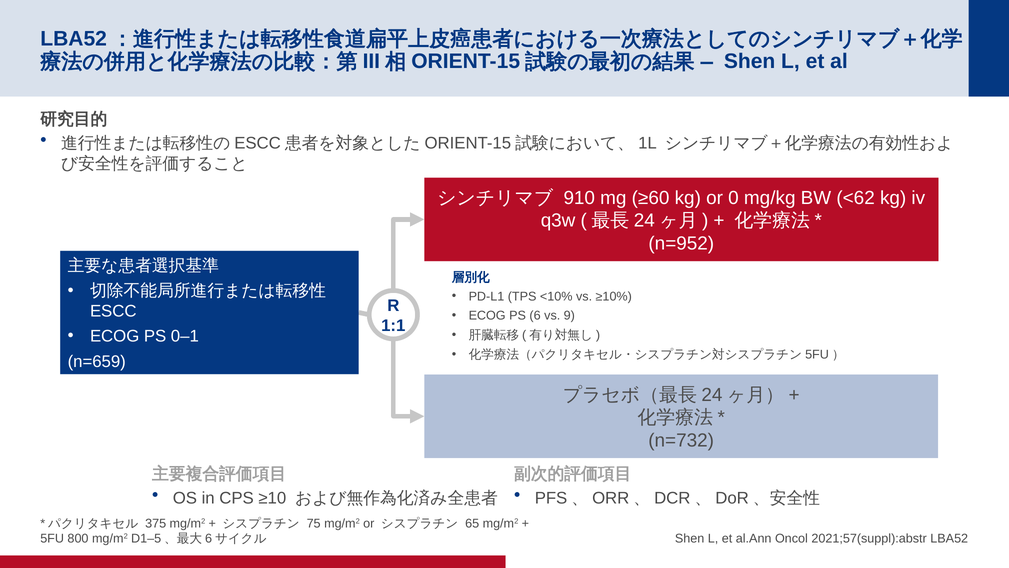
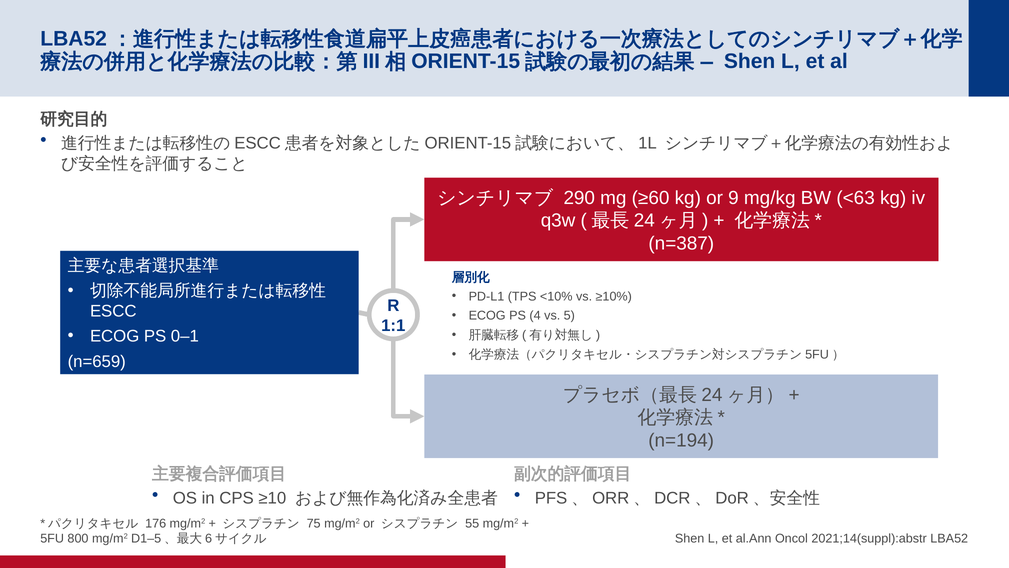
910: 910 -> 290
0: 0 -> 9
<62: <62 -> <63
n=952: n=952 -> n=387
6: 6 -> 4
9: 9 -> 5
n=732: n=732 -> n=194
375: 375 -> 176
65: 65 -> 55
2021;57(suppl):abstr: 2021;57(suppl):abstr -> 2021;14(suppl):abstr
